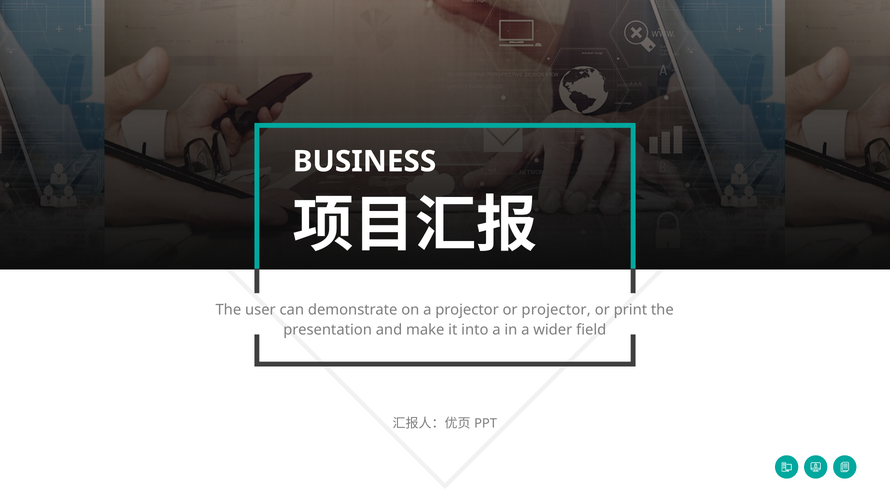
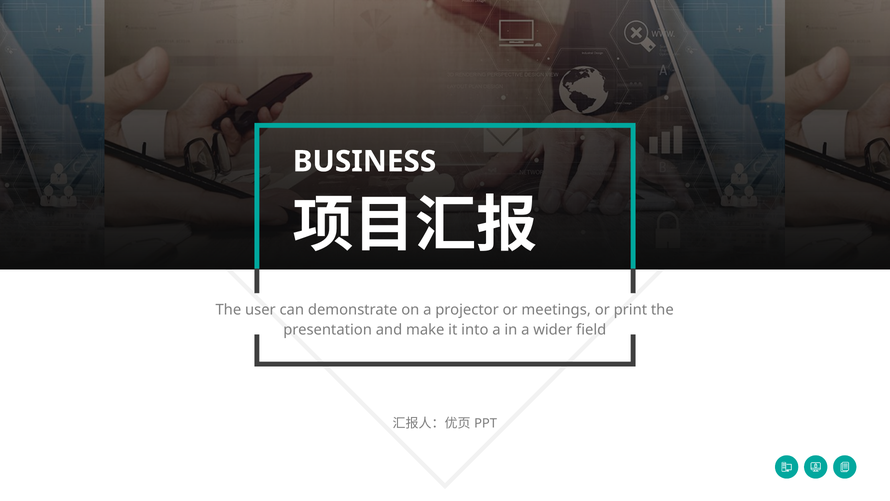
or projector: projector -> meetings
